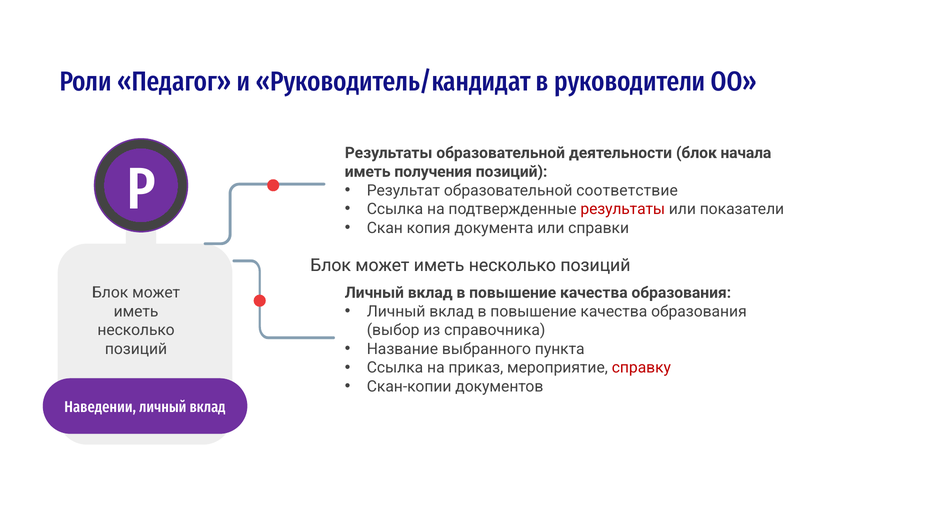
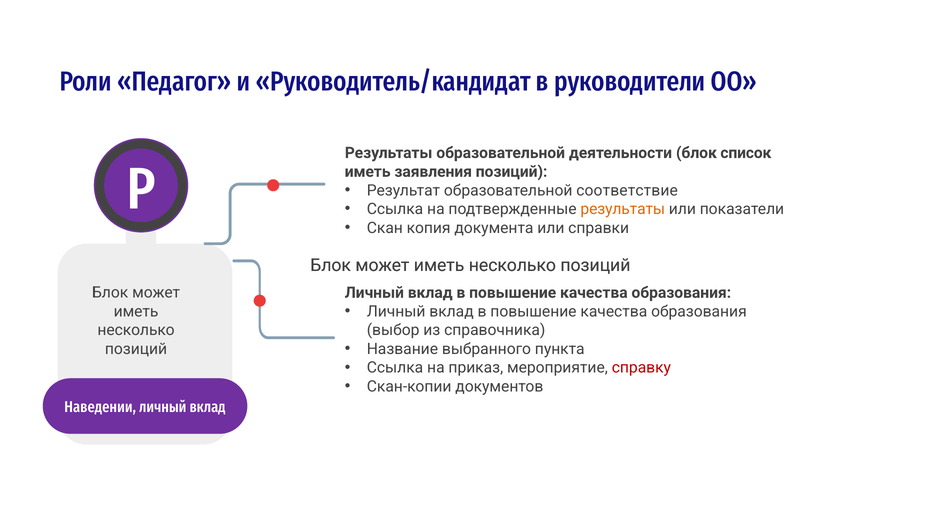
начала: начала -> список
получения: получения -> заявления
результаты at (623, 209) colour: red -> orange
